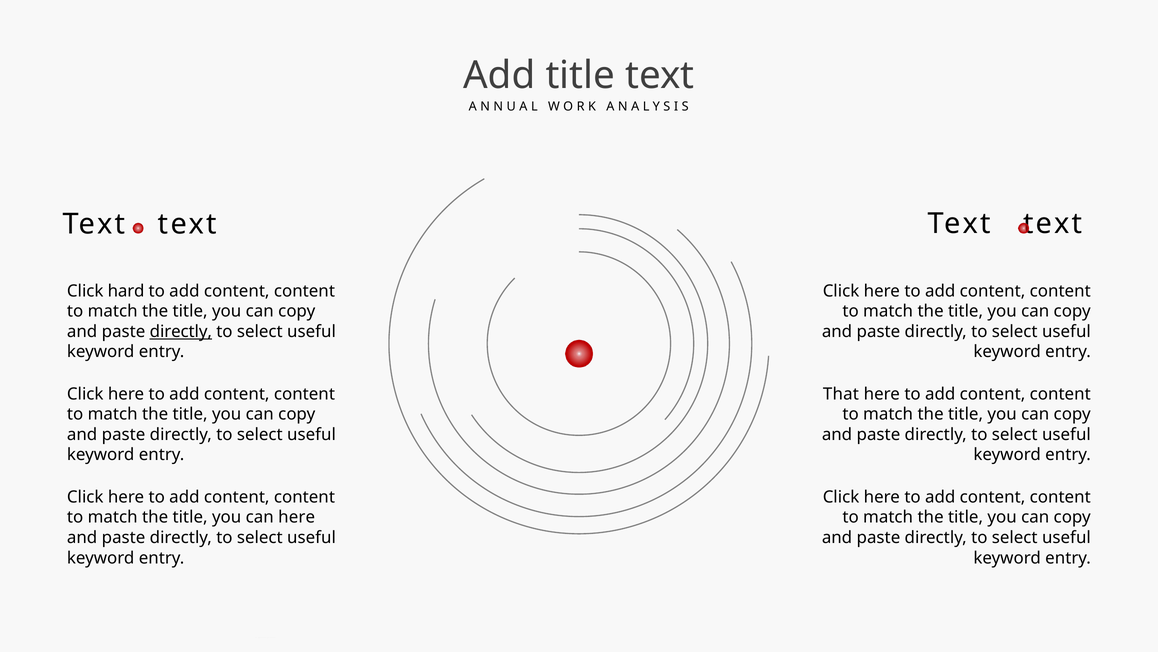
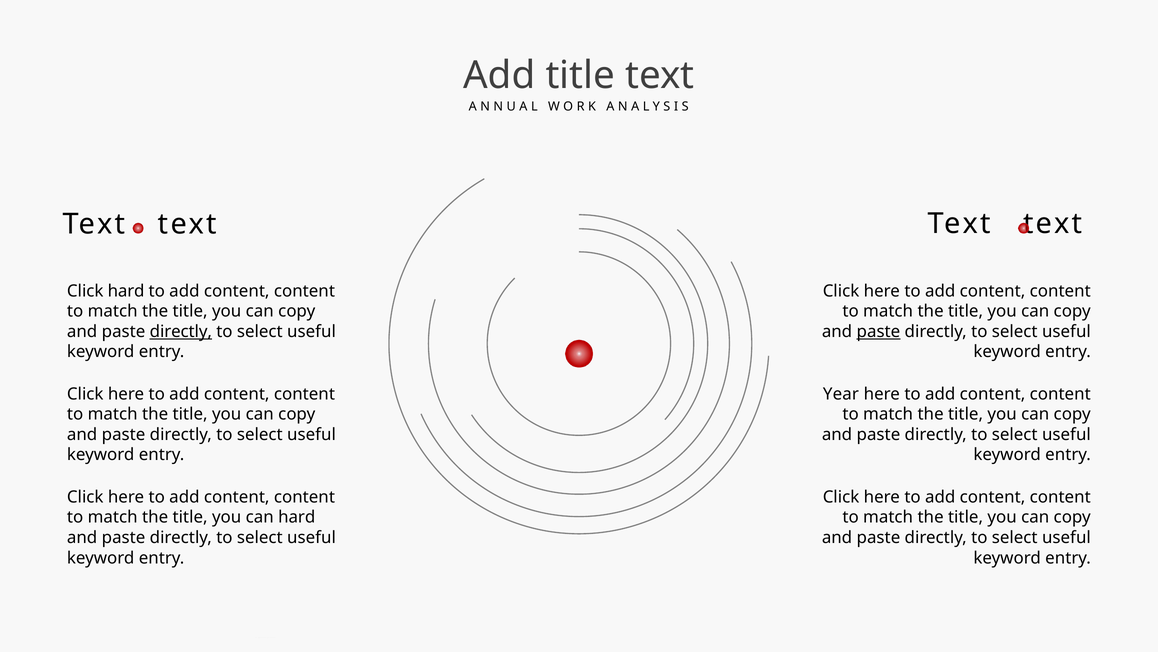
paste at (878, 331) underline: none -> present
That: That -> Year
can here: here -> hard
